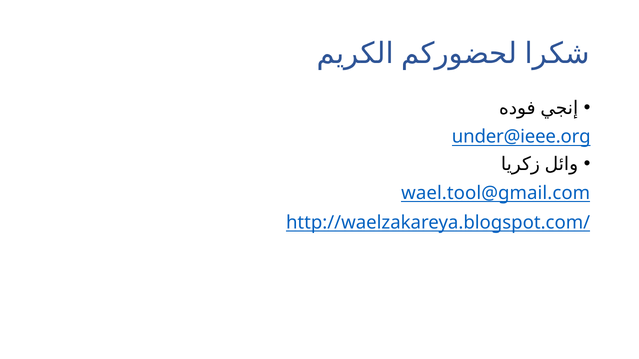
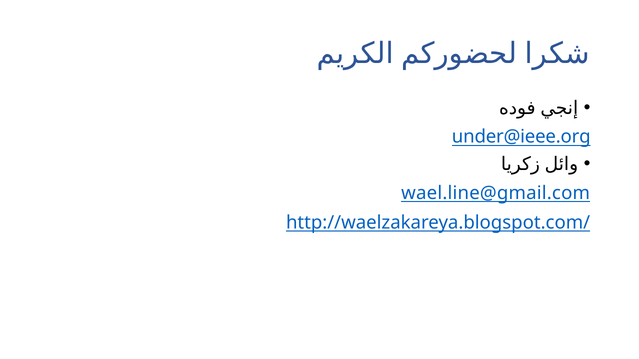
wael.tool@gmail.com: wael.tool@gmail.com -> wael.line@gmail.com
